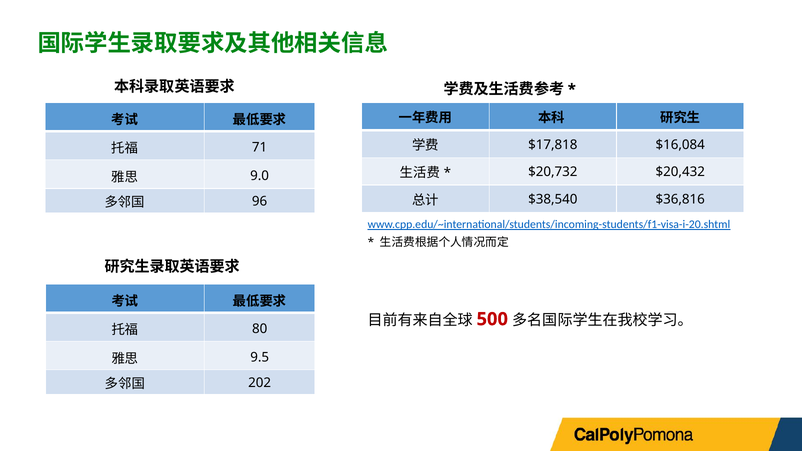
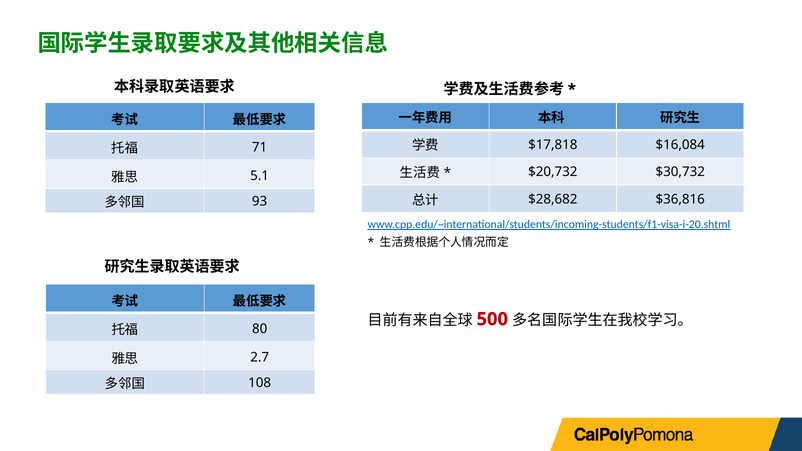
$20,432: $20,432 -> $30,732
9.0: 9.0 -> 5.1
$38,540: $38,540 -> $28,682
96: 96 -> 93
9.5: 9.5 -> 2.7
202: 202 -> 108
